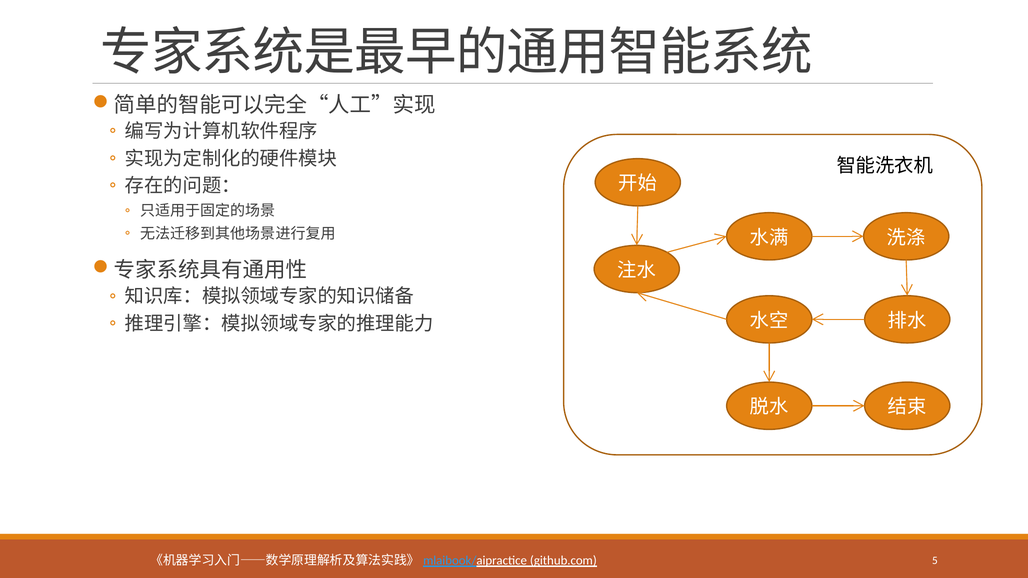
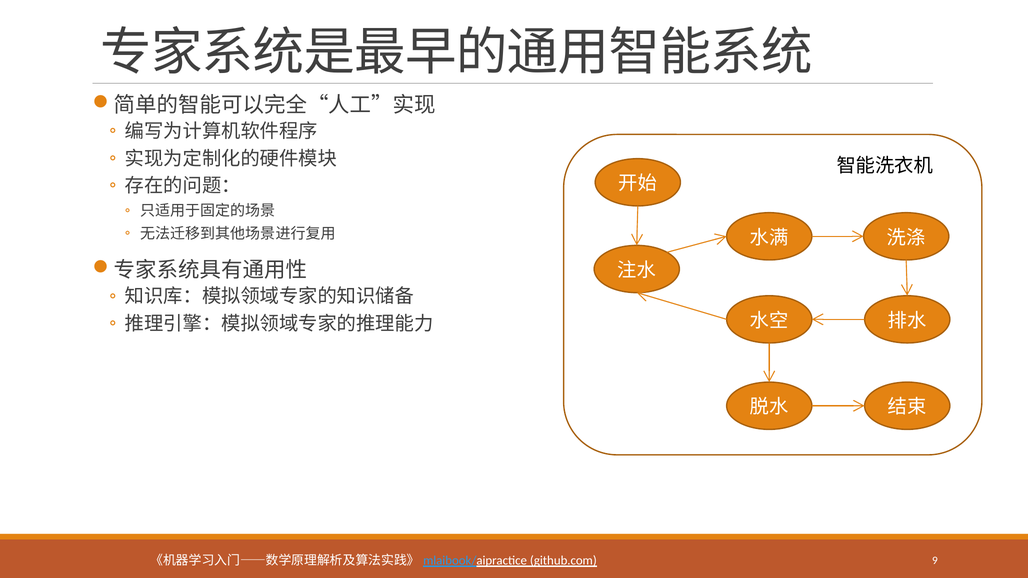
5: 5 -> 9
